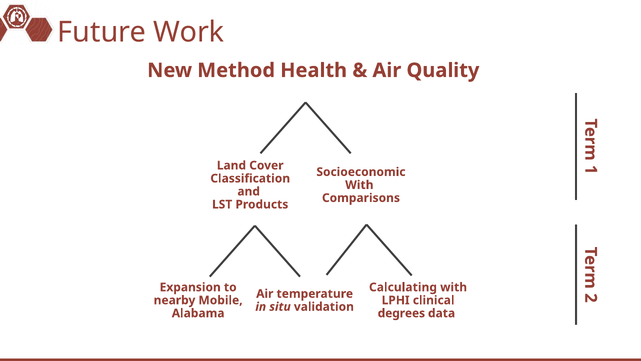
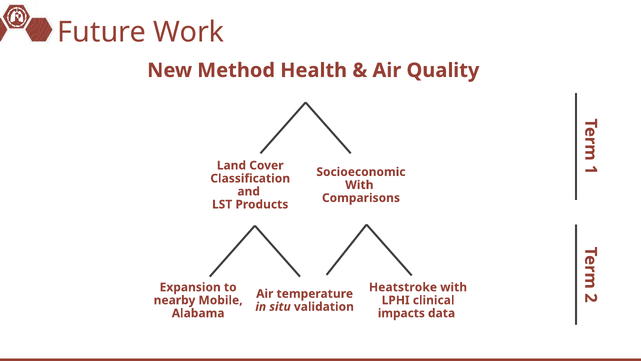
Calculating: Calculating -> Heatstroke
degrees: degrees -> impacts
